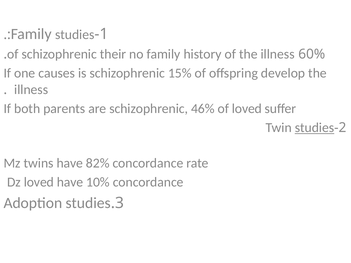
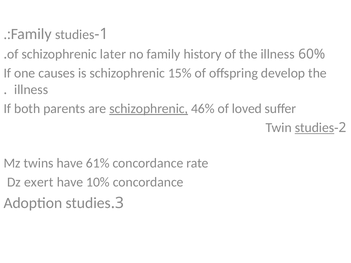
their: their -> later
schizophrenic at (149, 109) underline: none -> present
82%: 82% -> 61%
Dz loved: loved -> exert
